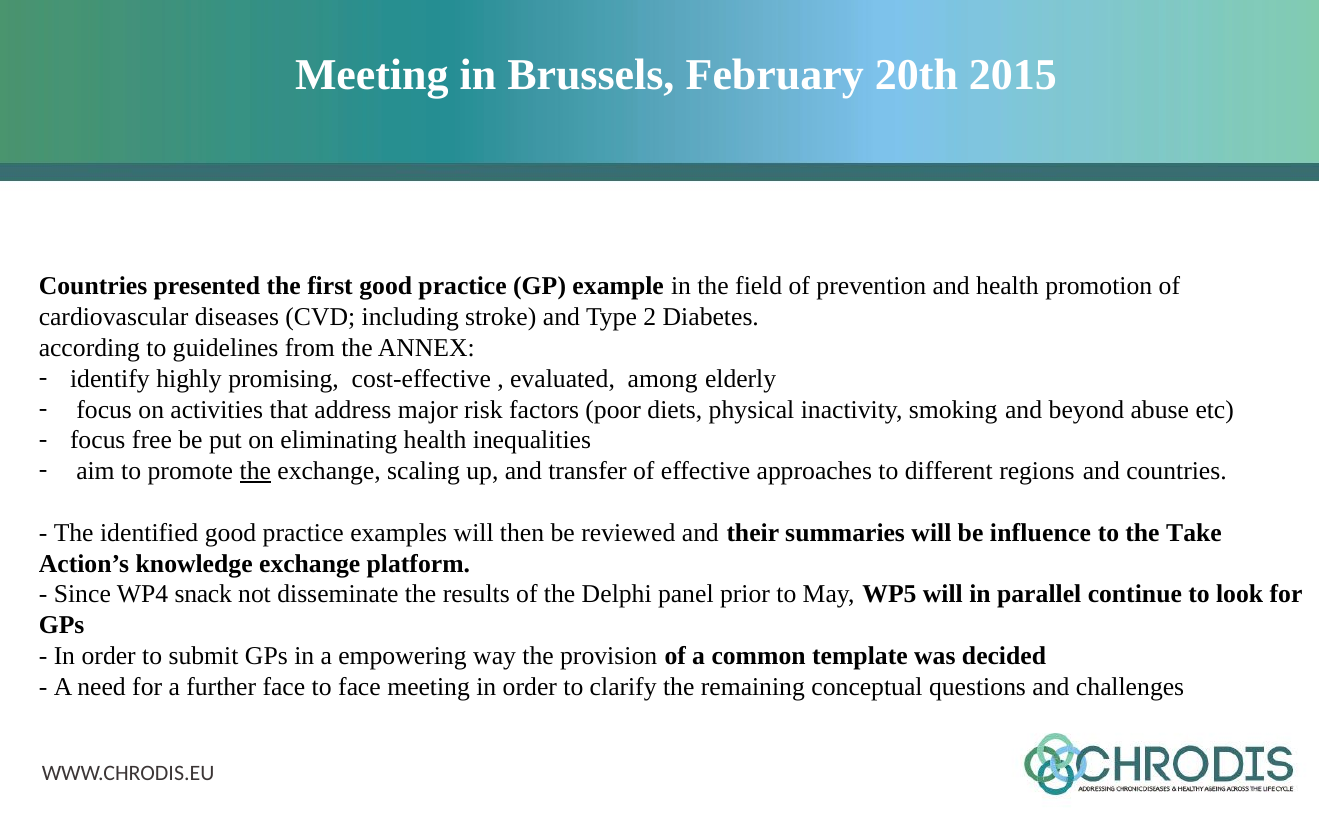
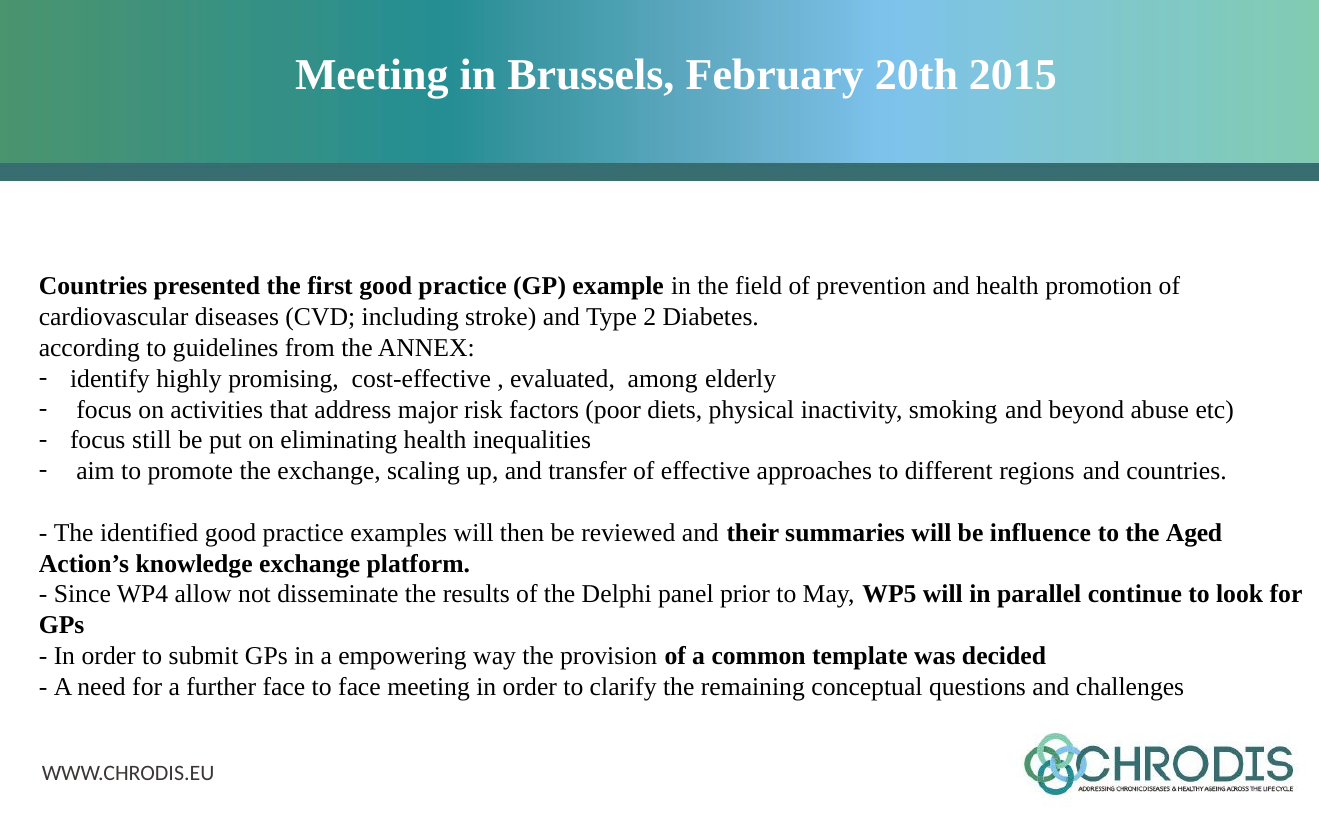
free: free -> still
the at (255, 471) underline: present -> none
Take: Take -> Aged
snack: snack -> allow
